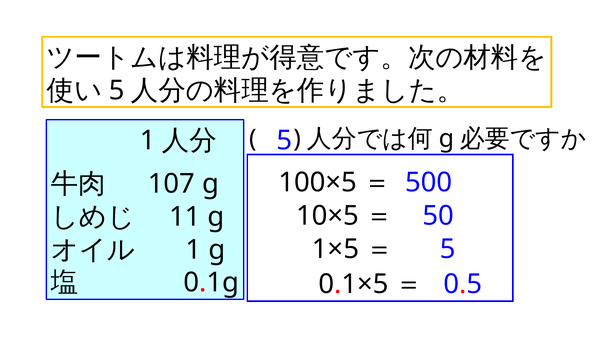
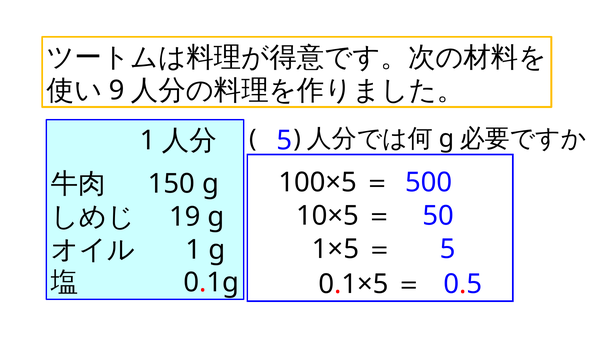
5 at (117, 90): 5 -> 9
107: 107 -> 150
11: 11 -> 19
